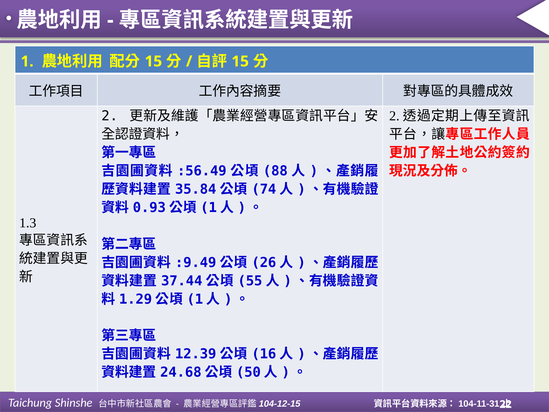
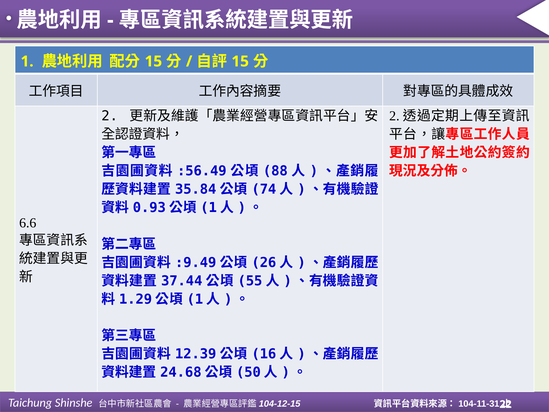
1.3: 1.3 -> 6.6
